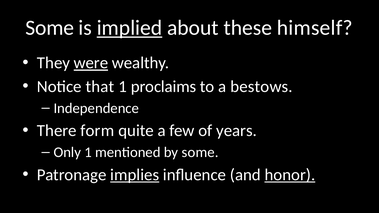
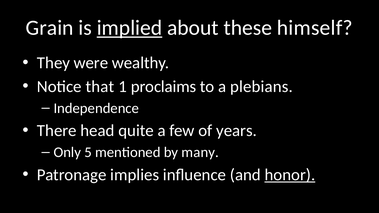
Some at (50, 28): Some -> Grain
were underline: present -> none
bestows: bestows -> plebians
form: form -> head
Only 1: 1 -> 5
by some: some -> many
implies underline: present -> none
